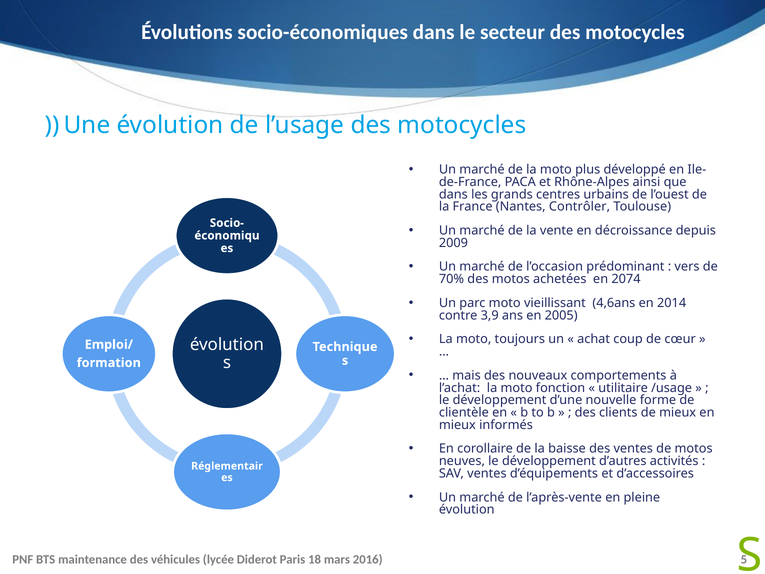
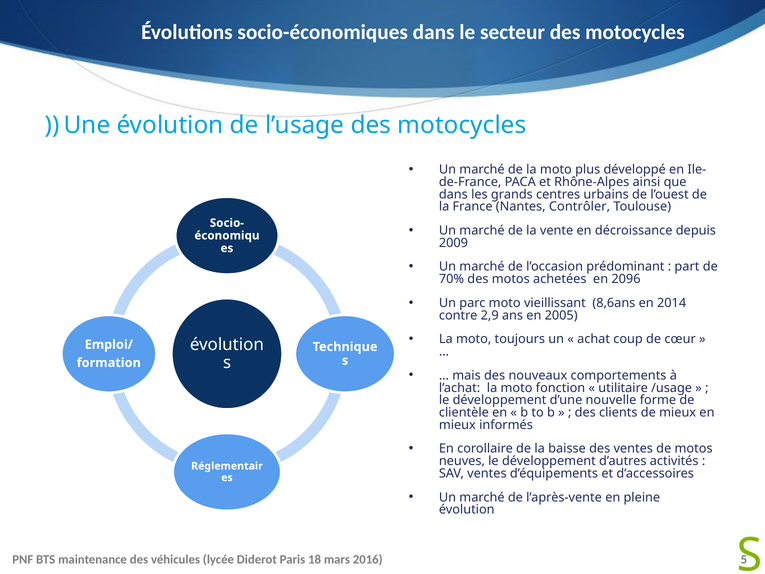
vers: vers -> part
2074: 2074 -> 2096
4,6ans: 4,6ans -> 8,6ans
3,9: 3,9 -> 2,9
